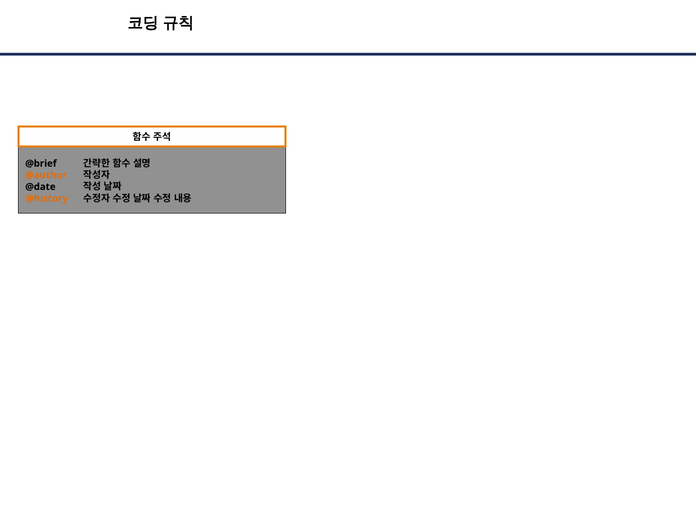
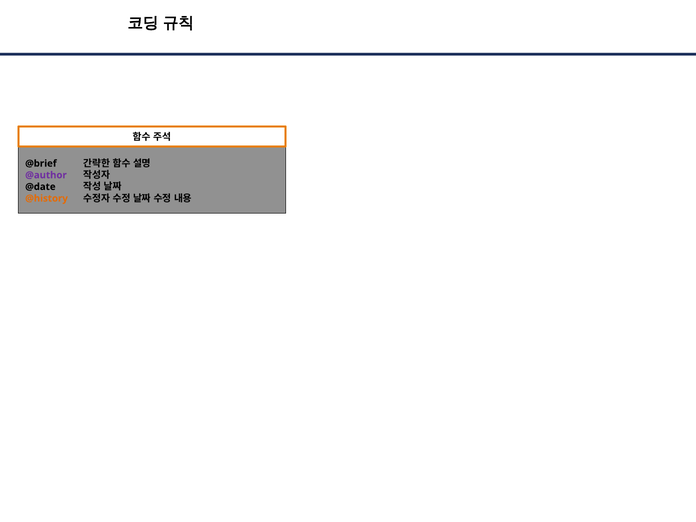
@author colour: orange -> purple
